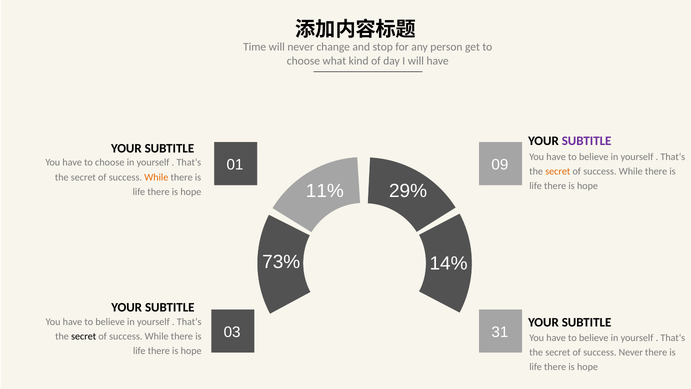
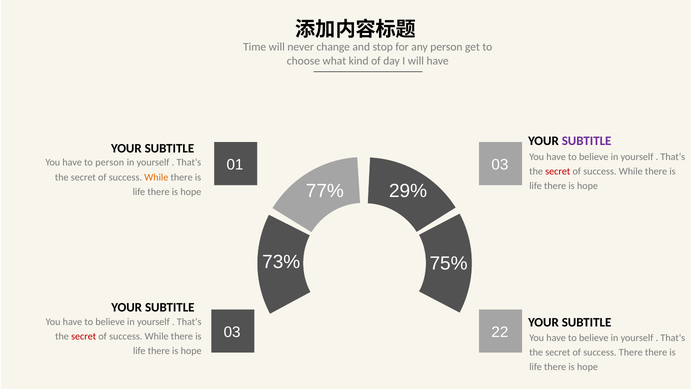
01 09: 09 -> 03
have to choose: choose -> person
secret at (558, 171) colour: orange -> red
11%: 11% -> 77%
14%: 14% -> 75%
31: 31 -> 22
secret at (84, 336) colour: black -> red
success Never: Never -> There
